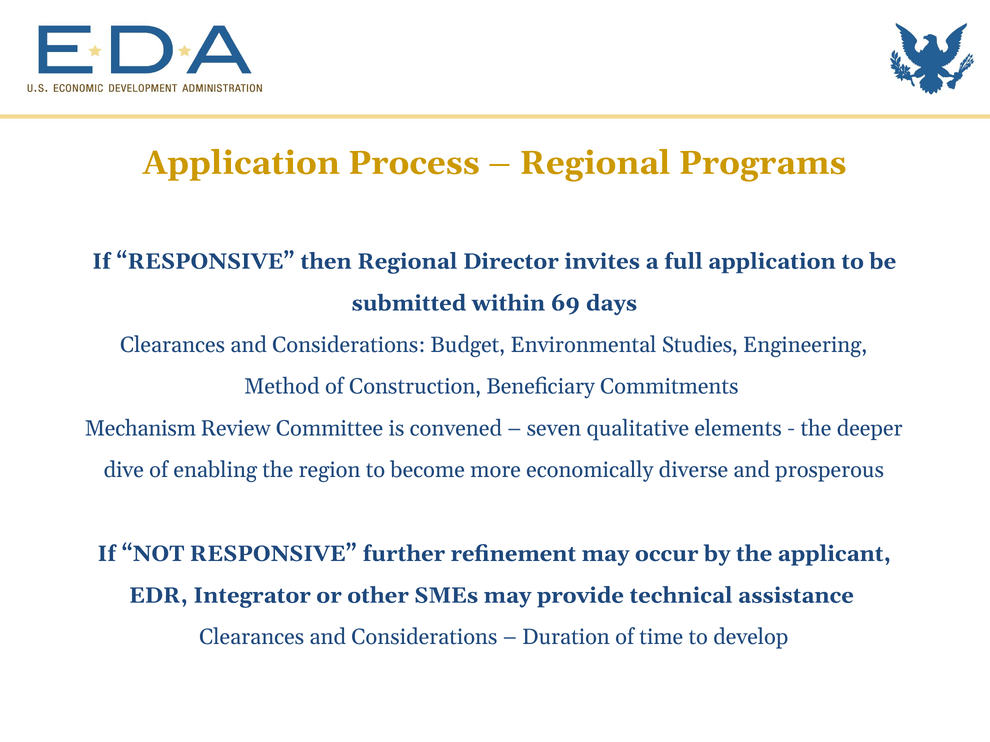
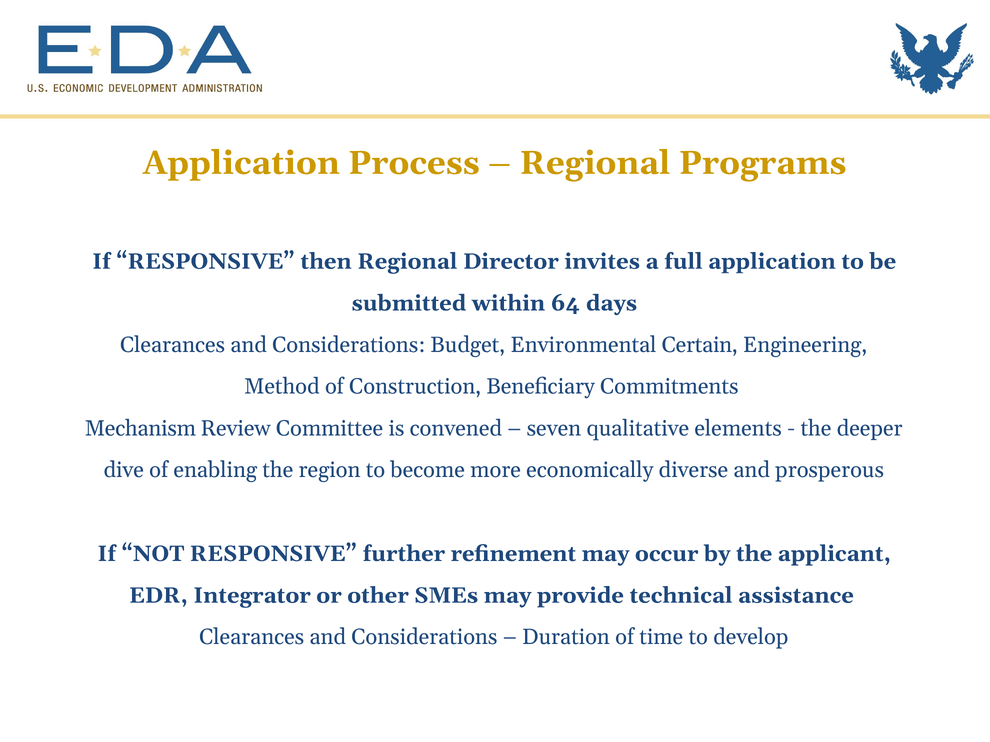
69: 69 -> 64
Studies: Studies -> Certain
